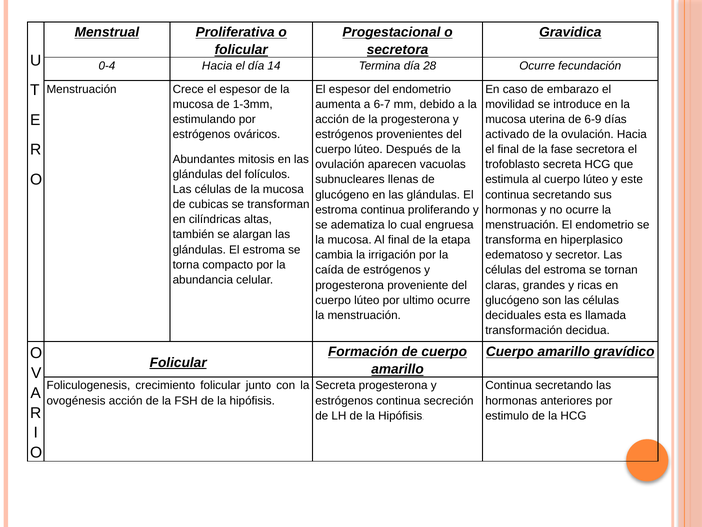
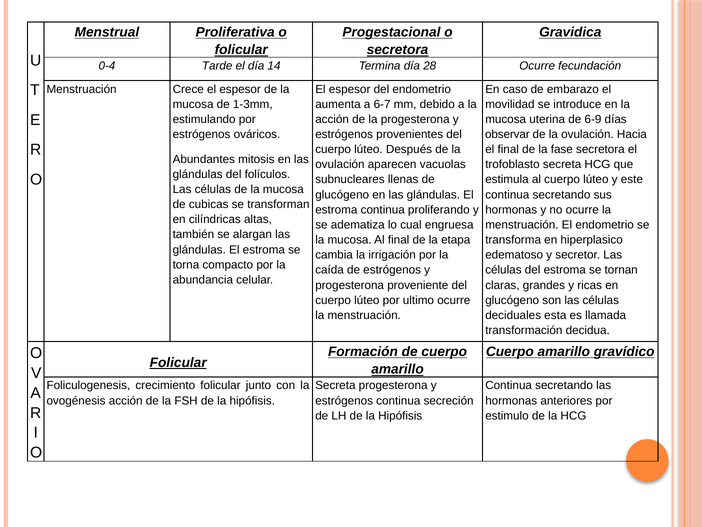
0-4 Hacia: Hacia -> Tarde
activado: activado -> observar
